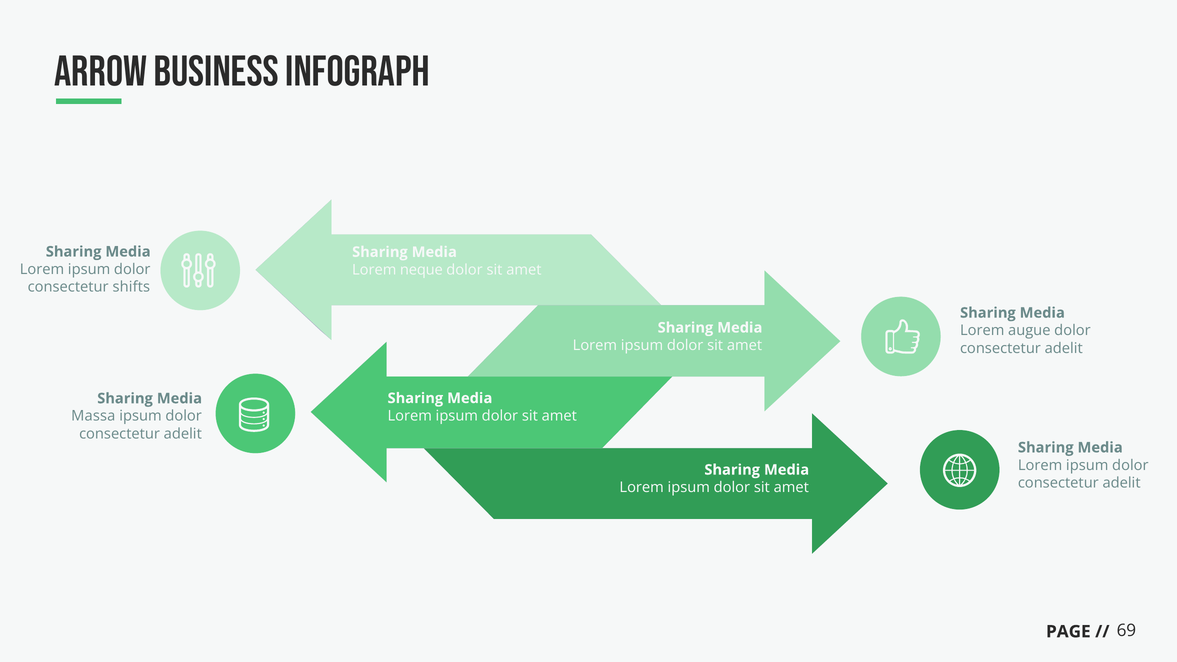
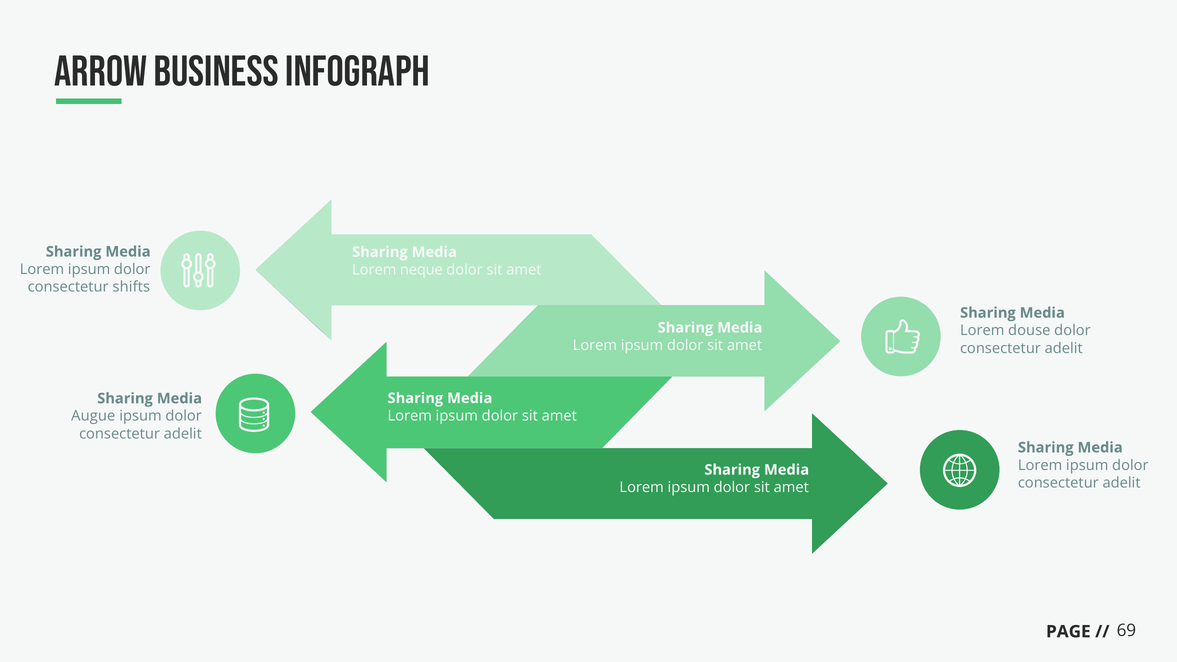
augue: augue -> douse
Massa: Massa -> Augue
